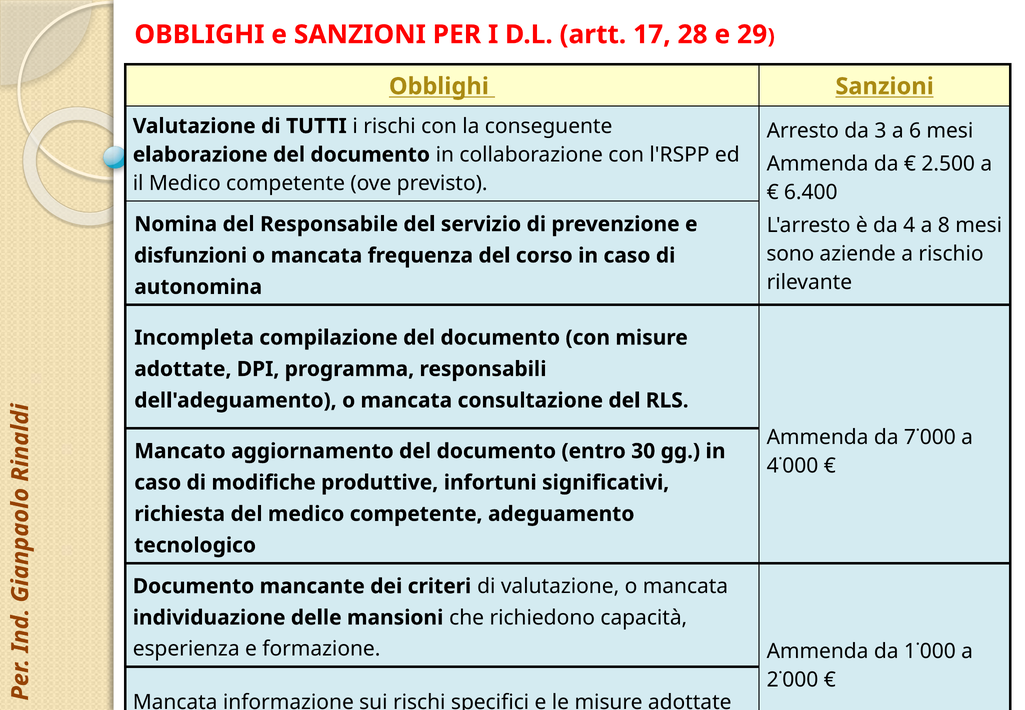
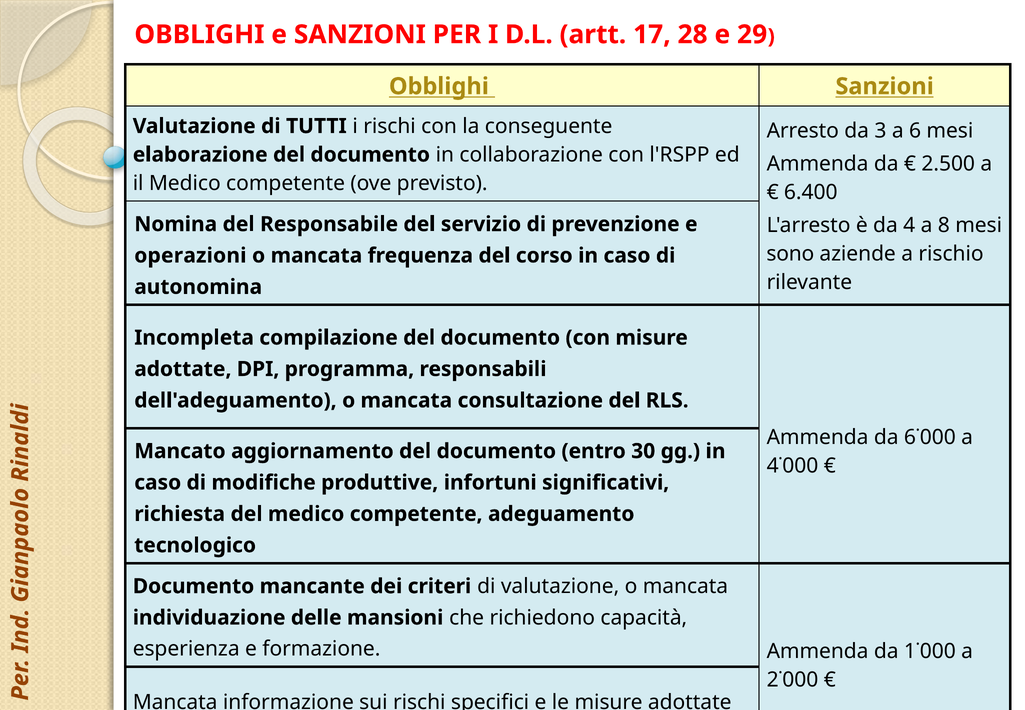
disfunzioni: disfunzioni -> operazioni
7˙000: 7˙000 -> 6˙000
